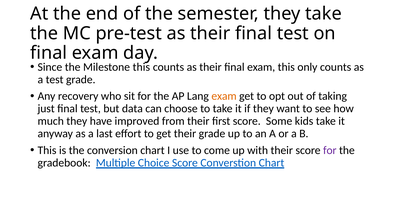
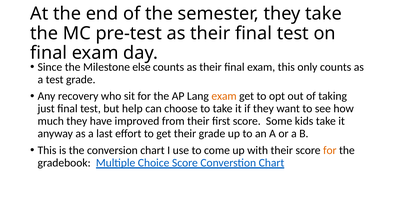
Milestone this: this -> else
data: data -> help
for at (330, 150) colour: purple -> orange
